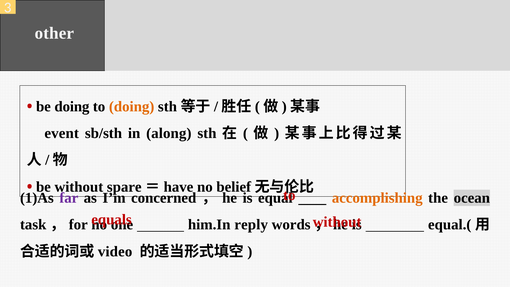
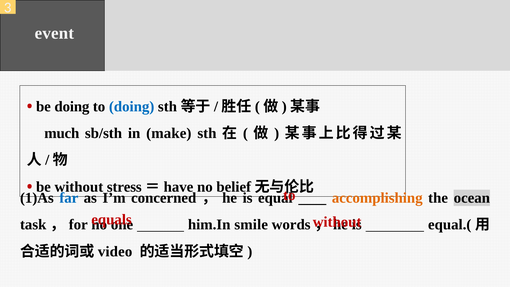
other: other -> event
doing at (132, 106) colour: orange -> blue
event: event -> much
along: along -> make
spare: spare -> stress
far colour: purple -> blue
reply: reply -> smile
